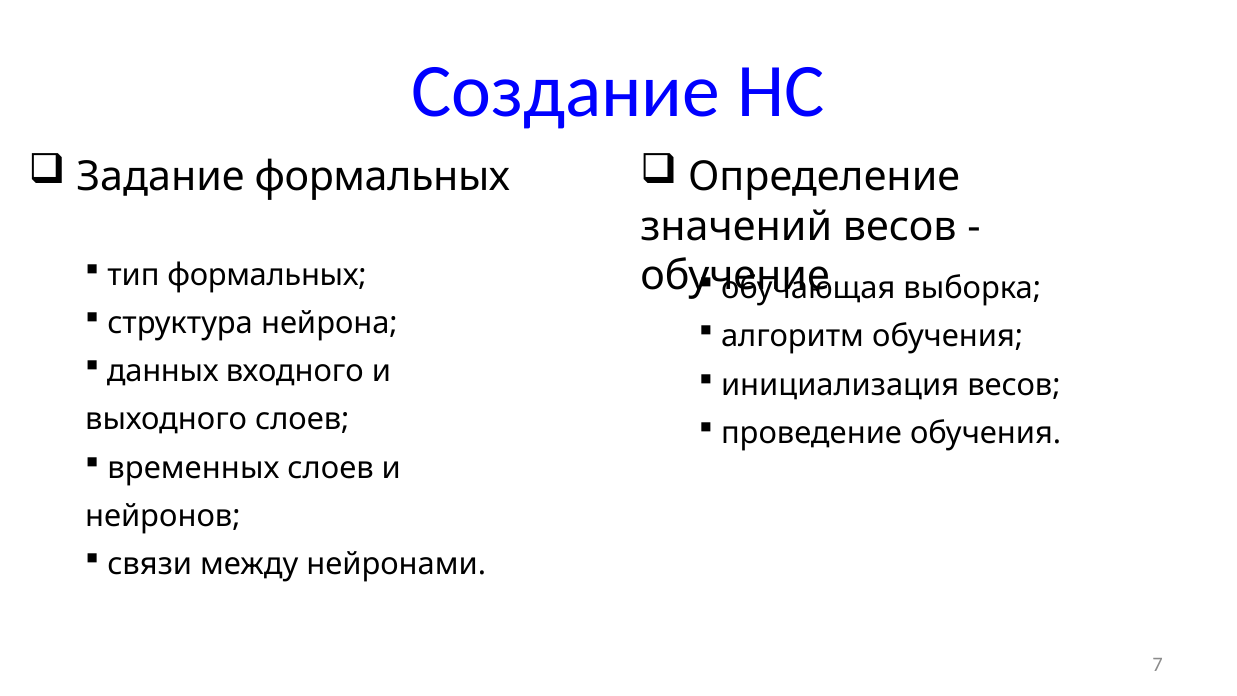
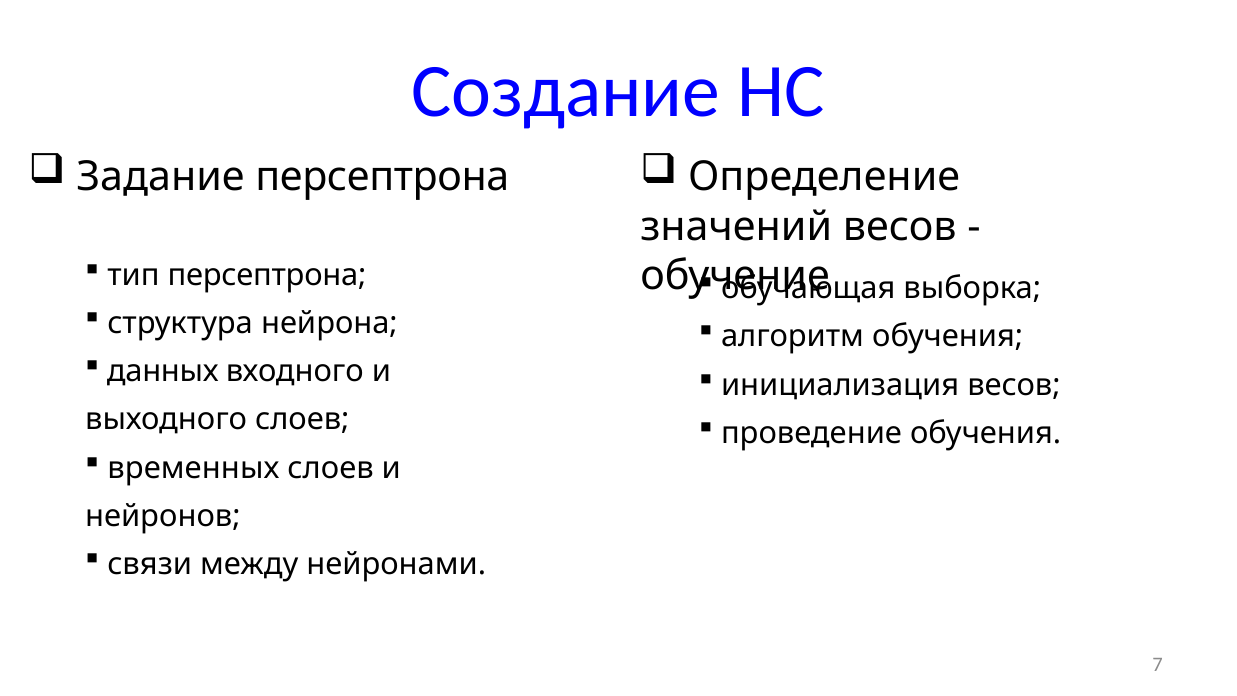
Задание формальных: формальных -> персептрона
тип формальных: формальных -> персептрона
